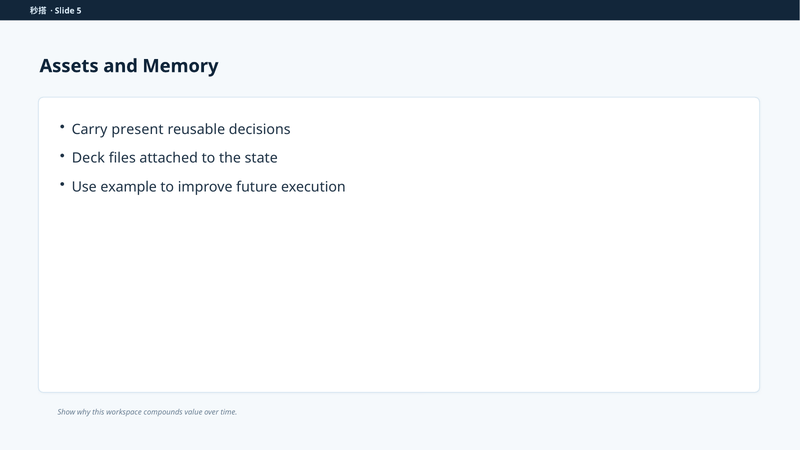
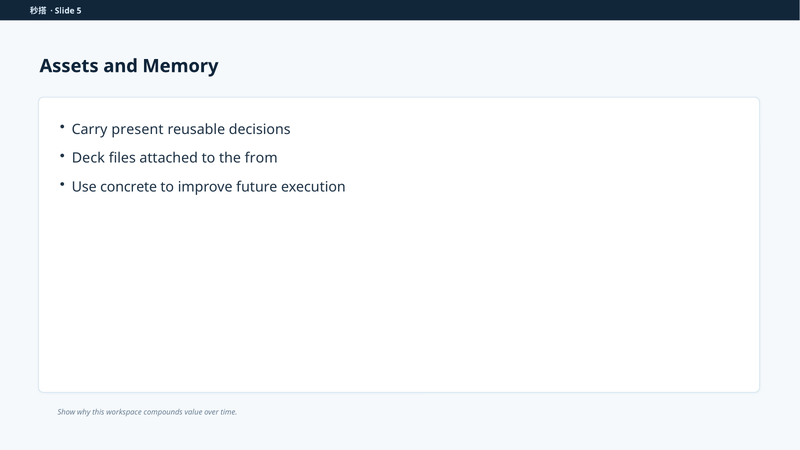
state: state -> from
example: example -> concrete
